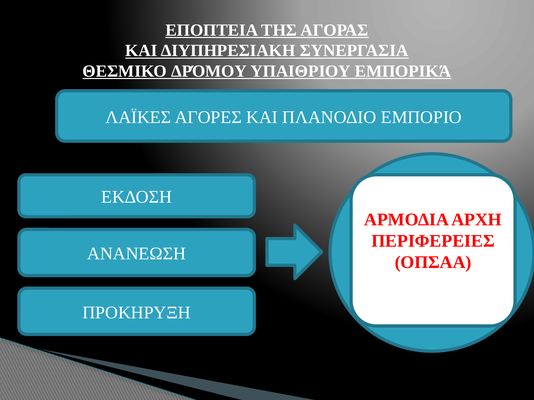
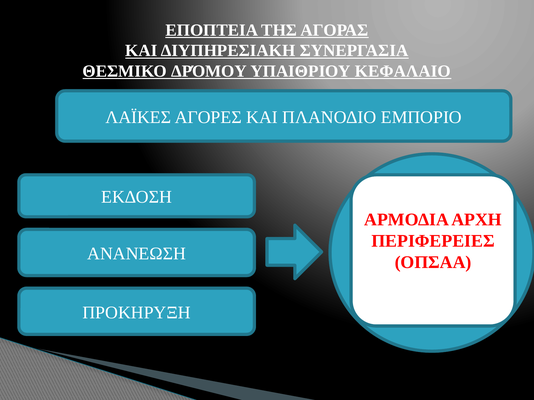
ΕΜΠΟΡΙΚΆ: ΕΜΠΟΡΙΚΆ -> ΚΕΦΑΛΑΙΟ
